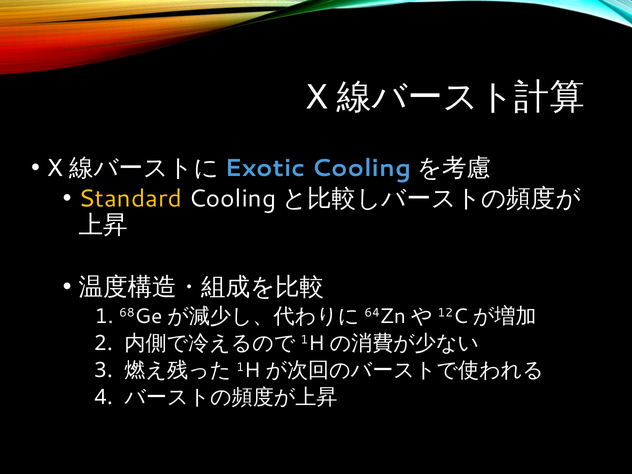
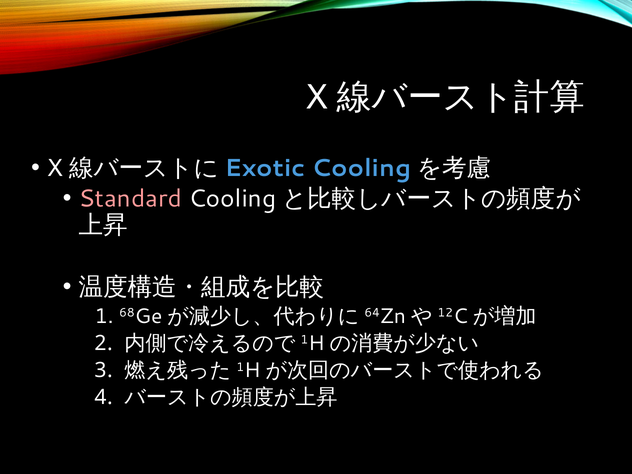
Standard colour: yellow -> pink
